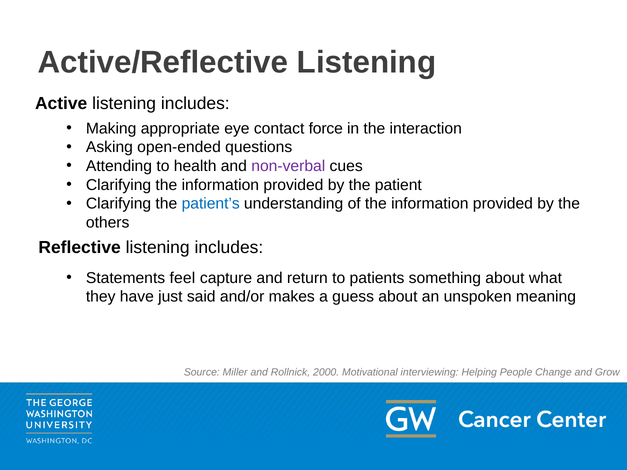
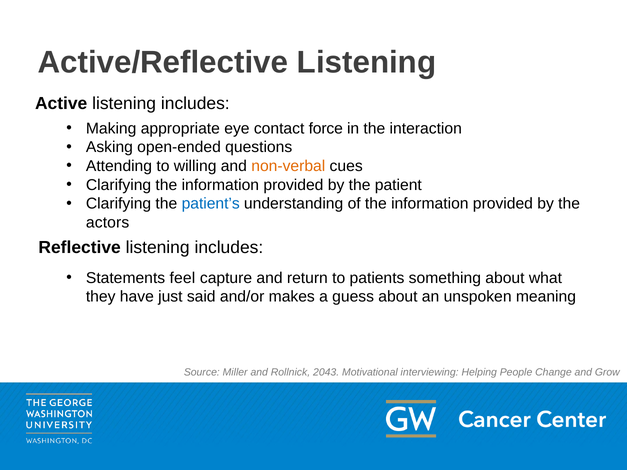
health: health -> willing
non-verbal colour: purple -> orange
others: others -> actors
2000: 2000 -> 2043
